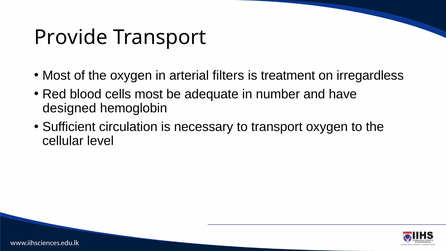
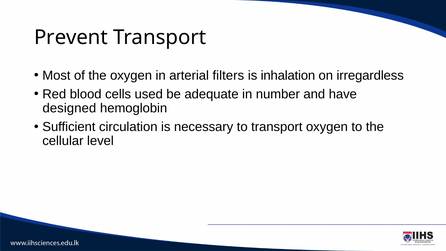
Provide: Provide -> Prevent
treatment: treatment -> inhalation
cells most: most -> used
